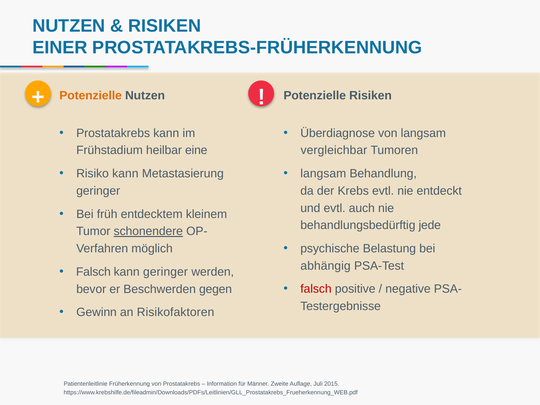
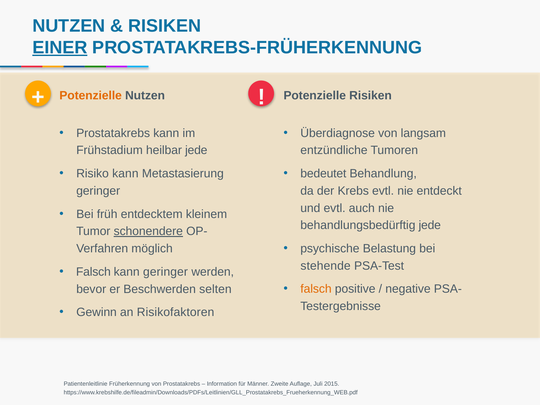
EINER underline: none -> present
vergleichbar: vergleichbar -> entzündliche
heilbar eine: eine -> jede
langsam at (323, 174): langsam -> bedeutet
abhängig: abhängig -> stehende
falsch at (316, 289) colour: red -> orange
gegen: gegen -> selten
